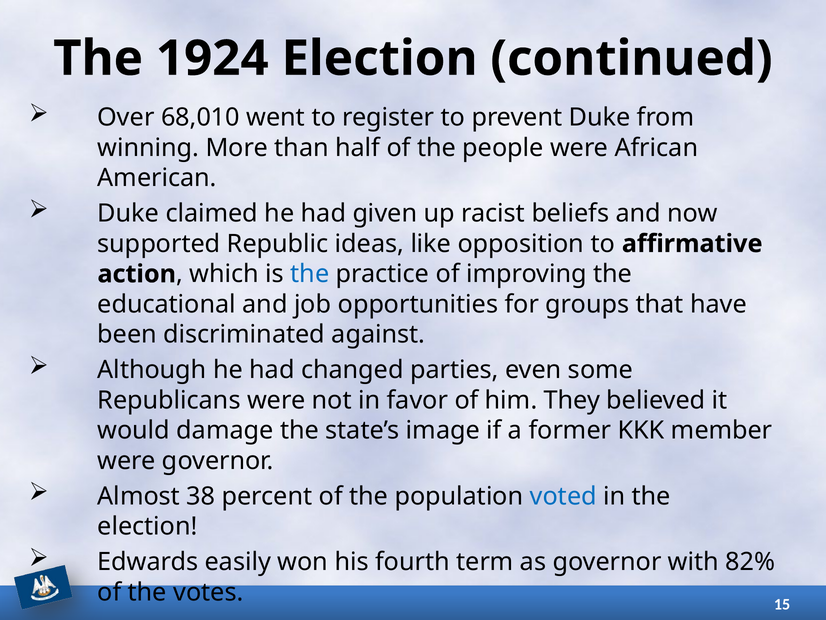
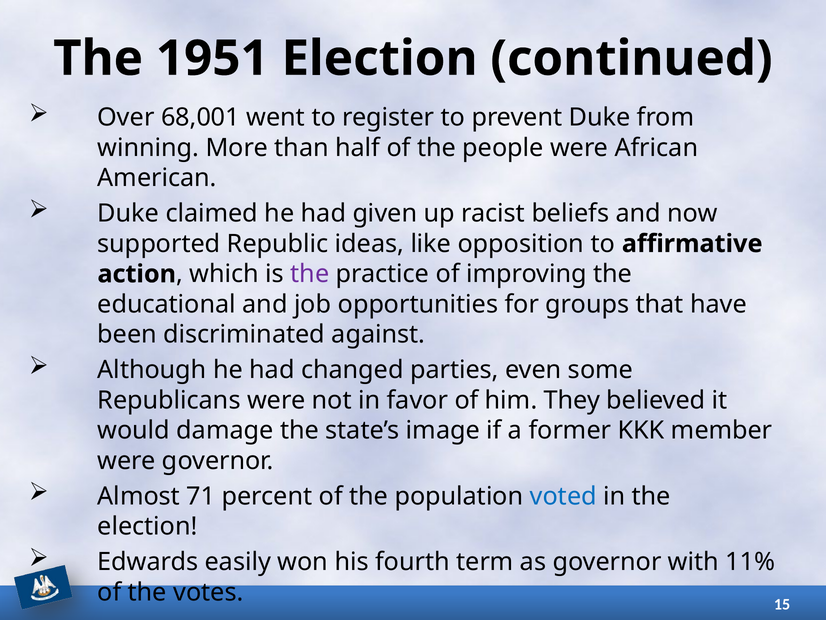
1924: 1924 -> 1951
68,010: 68,010 -> 68,001
the at (310, 274) colour: blue -> purple
38: 38 -> 71
82%: 82% -> 11%
